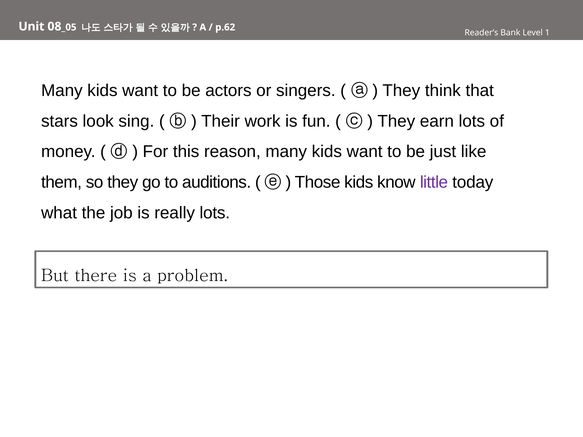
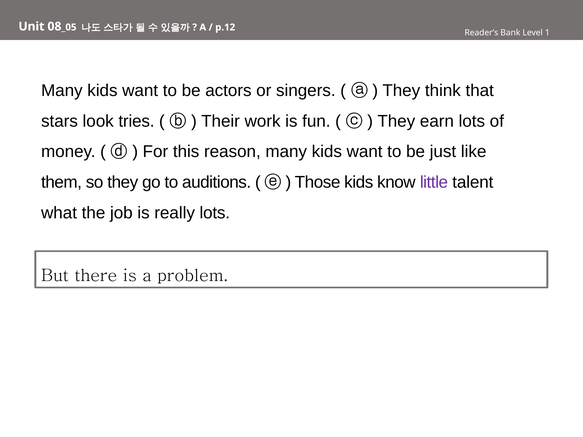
p.62: p.62 -> p.12
sing: sing -> tries
today: today -> talent
